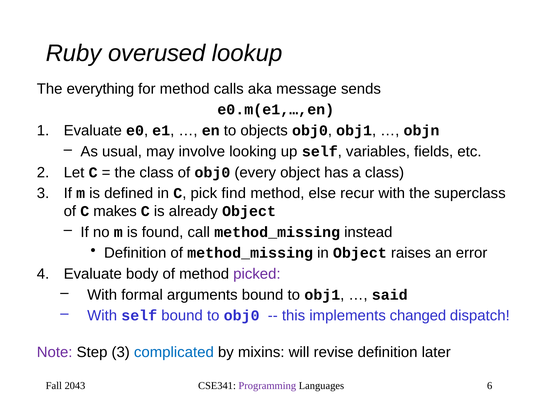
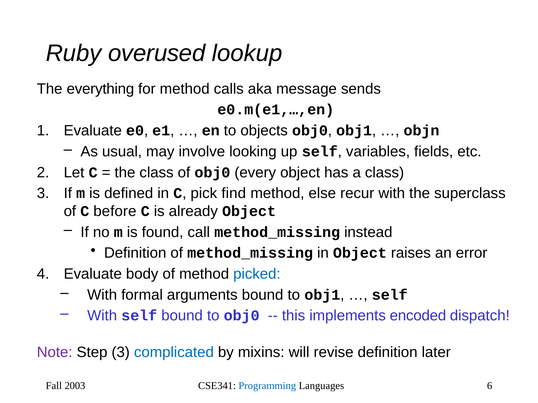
makes: makes -> before
picked colour: purple -> blue
said at (390, 295): said -> self
changed: changed -> encoded
2043: 2043 -> 2003
Programming colour: purple -> blue
